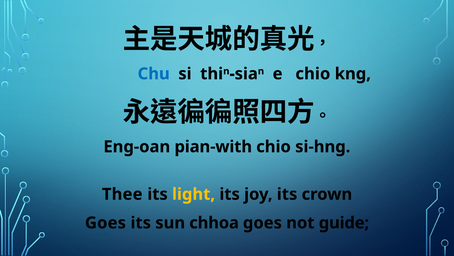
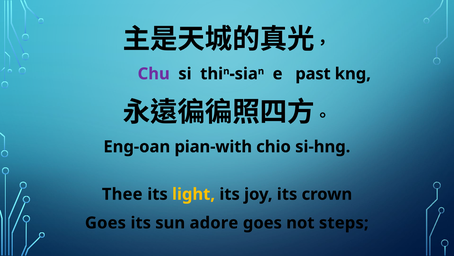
Chu colour: blue -> purple
e chio: chio -> past
chhoa: chhoa -> adore
guide: guide -> steps
